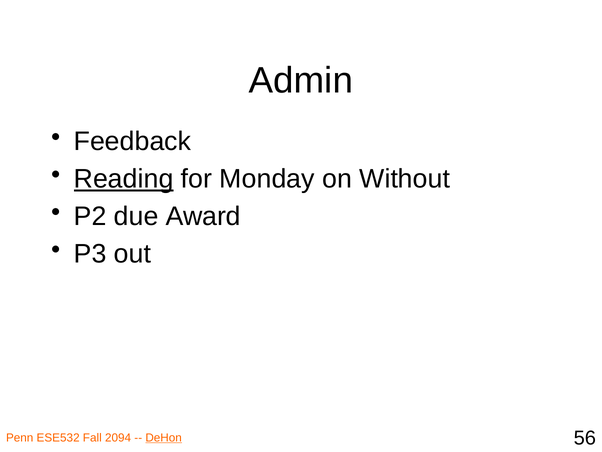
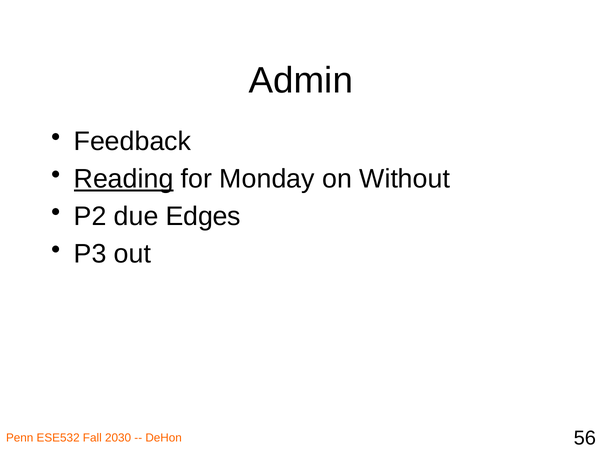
Award: Award -> Edges
2094: 2094 -> 2030
DeHon underline: present -> none
